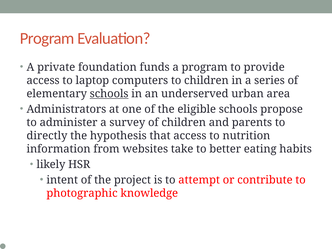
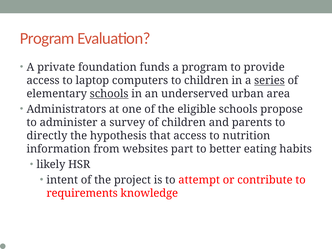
series underline: none -> present
take: take -> part
photographic: photographic -> requirements
